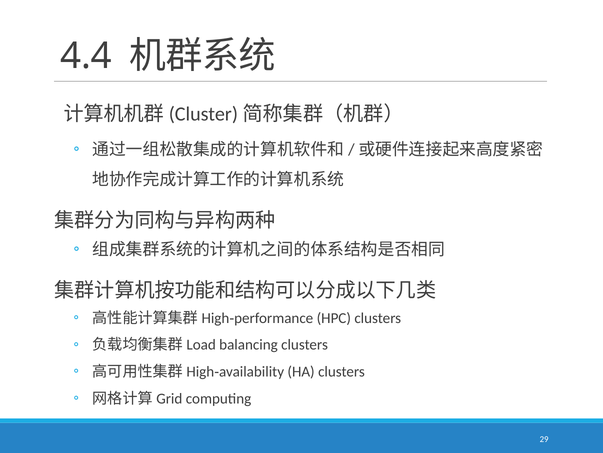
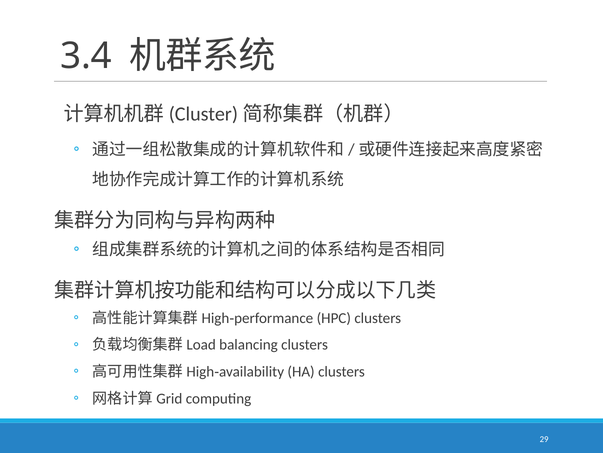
4.4: 4.4 -> 3.4
